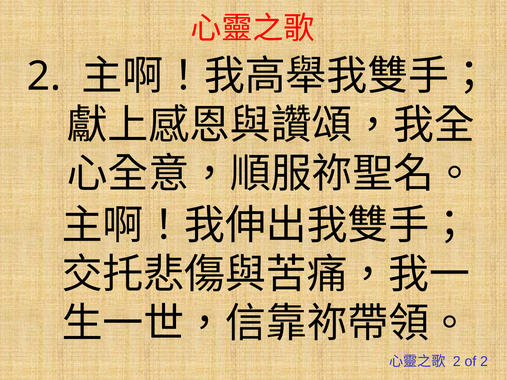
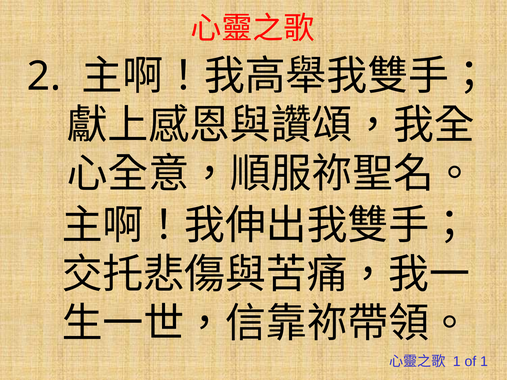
2 at (457, 362): 2 -> 1
of 2: 2 -> 1
